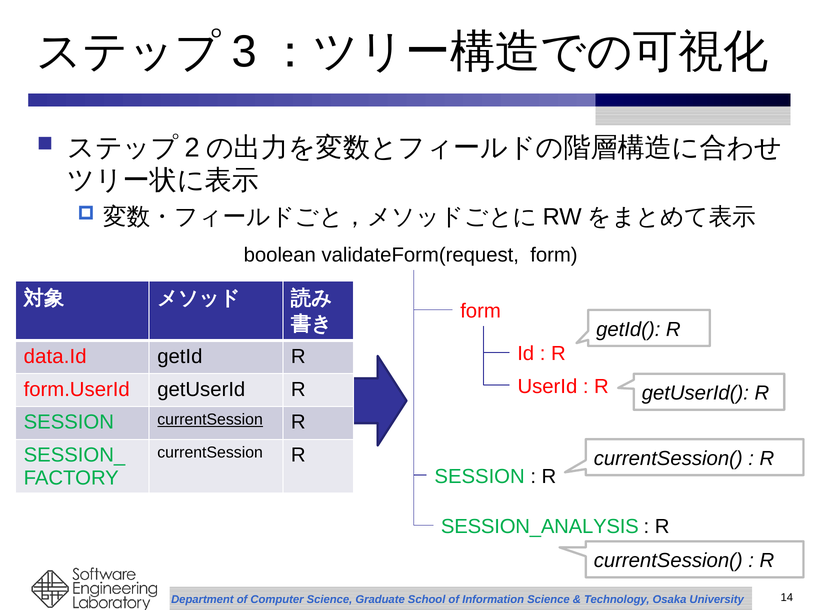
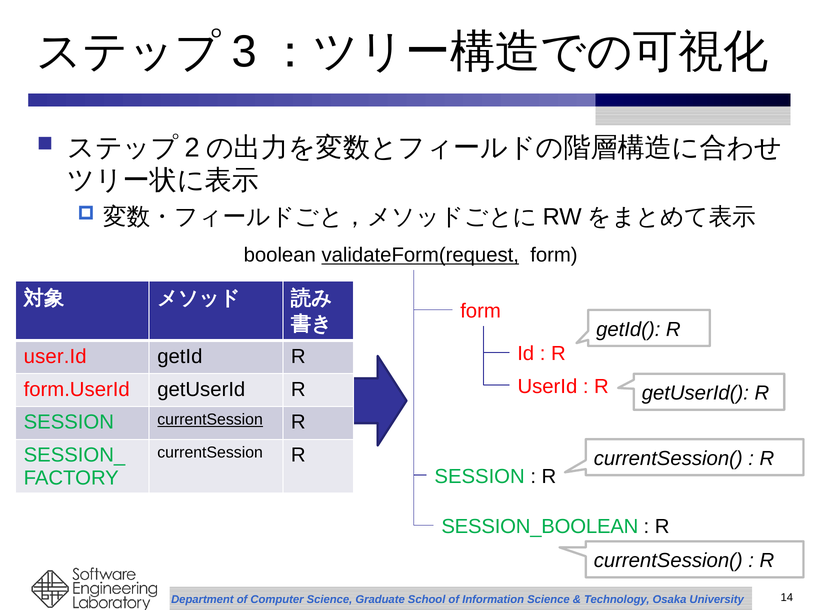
validateForm(request underline: none -> present
data.Id: data.Id -> user.Id
SESSION_ANALYSIS: SESSION_ANALYSIS -> SESSION_BOOLEAN
